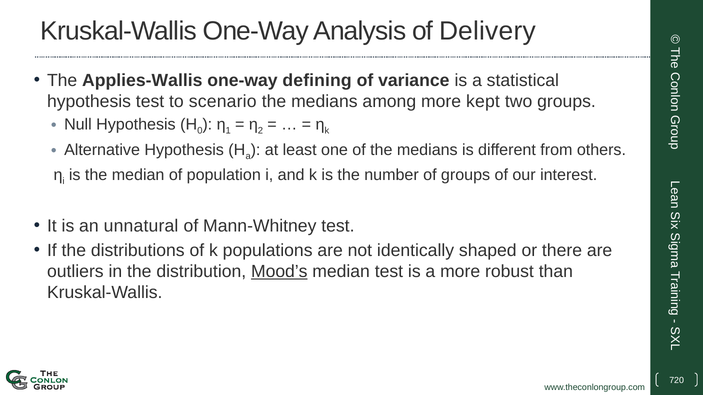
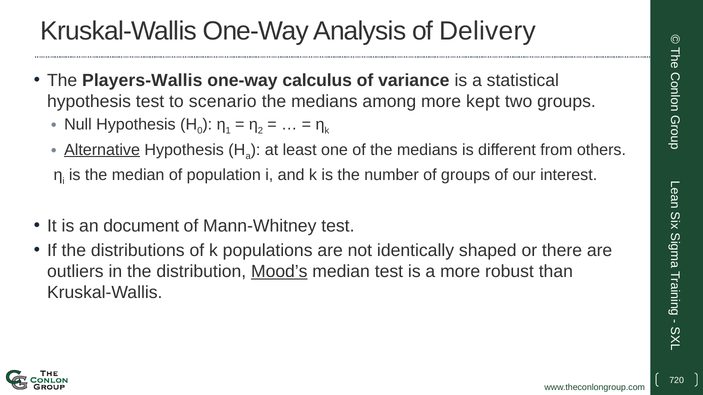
Applies-Wallis: Applies-Wallis -> Players-Wallis
defining: defining -> calculus
Alternative underline: none -> present
unnatural: unnatural -> document
